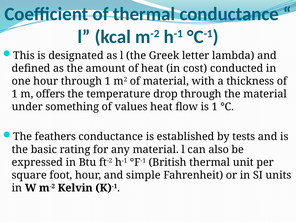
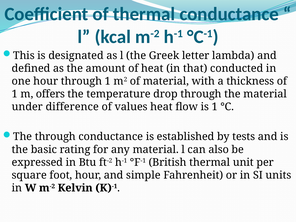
cost: cost -> that
something: something -> difference
The feathers: feathers -> through
